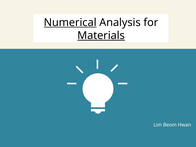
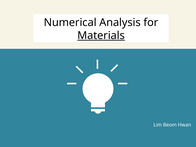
Numerical underline: present -> none
